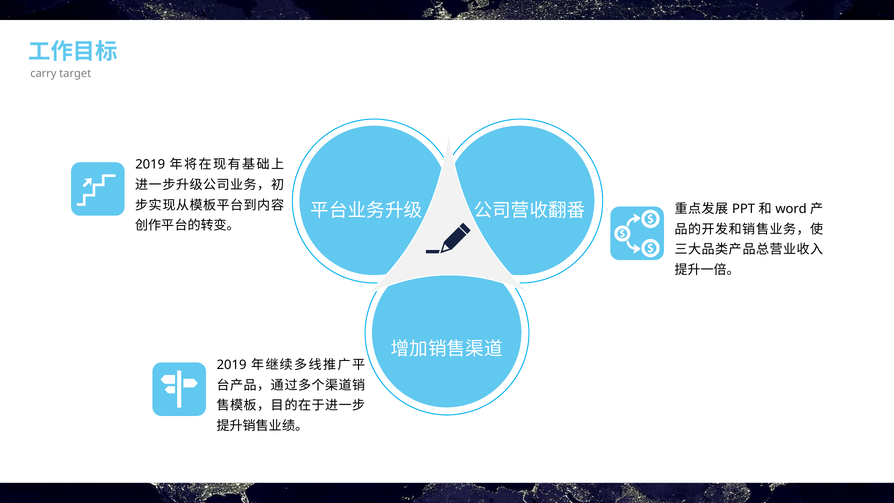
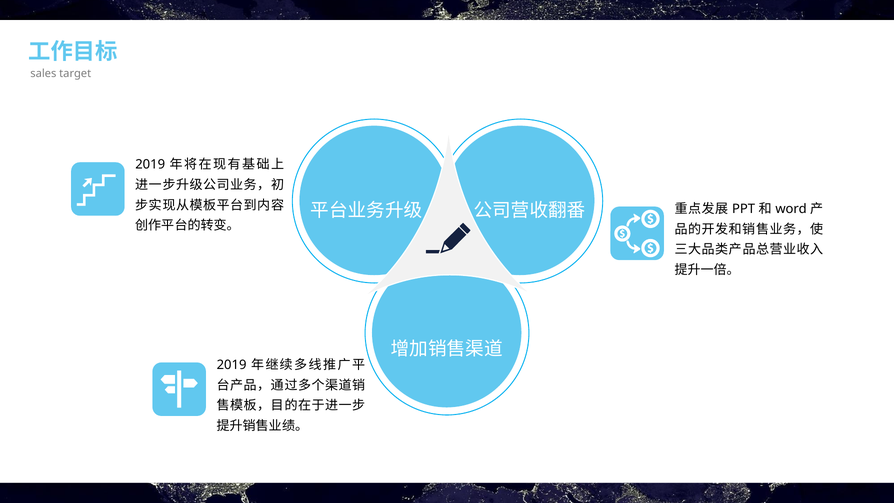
carry: carry -> sales
